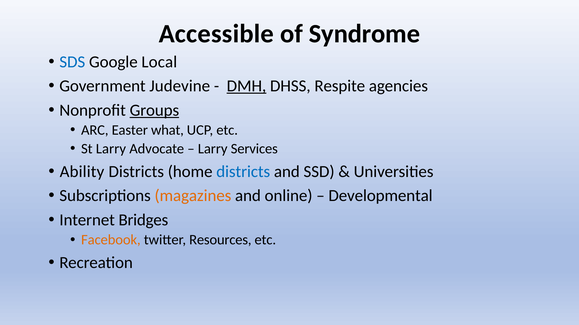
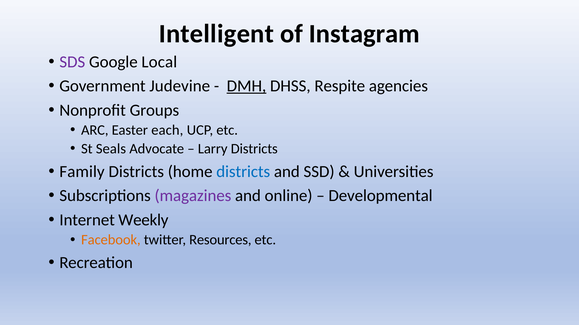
Accessible: Accessible -> Intelligent
Syndrome: Syndrome -> Instagram
SDS colour: blue -> purple
Groups underline: present -> none
what: what -> each
St Larry: Larry -> Seals
Larry Services: Services -> Districts
Ability: Ability -> Family
magazines colour: orange -> purple
Bridges: Bridges -> Weekly
